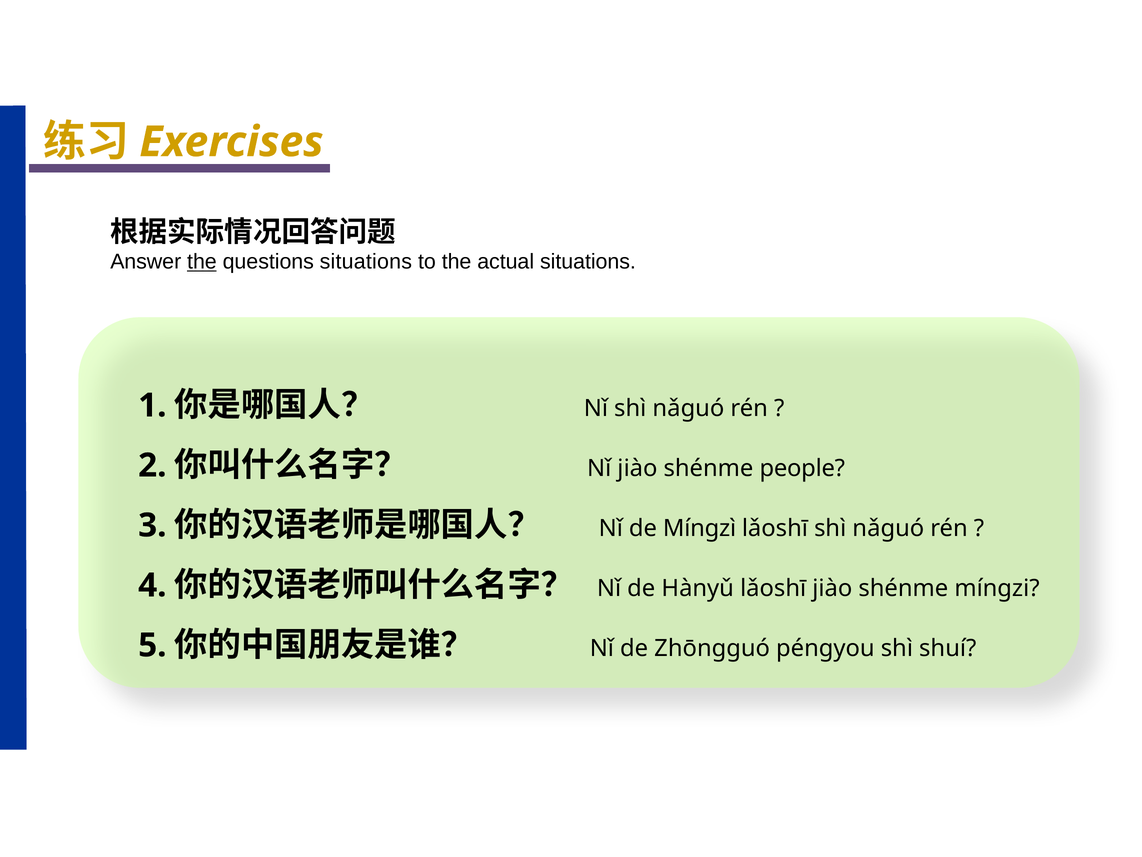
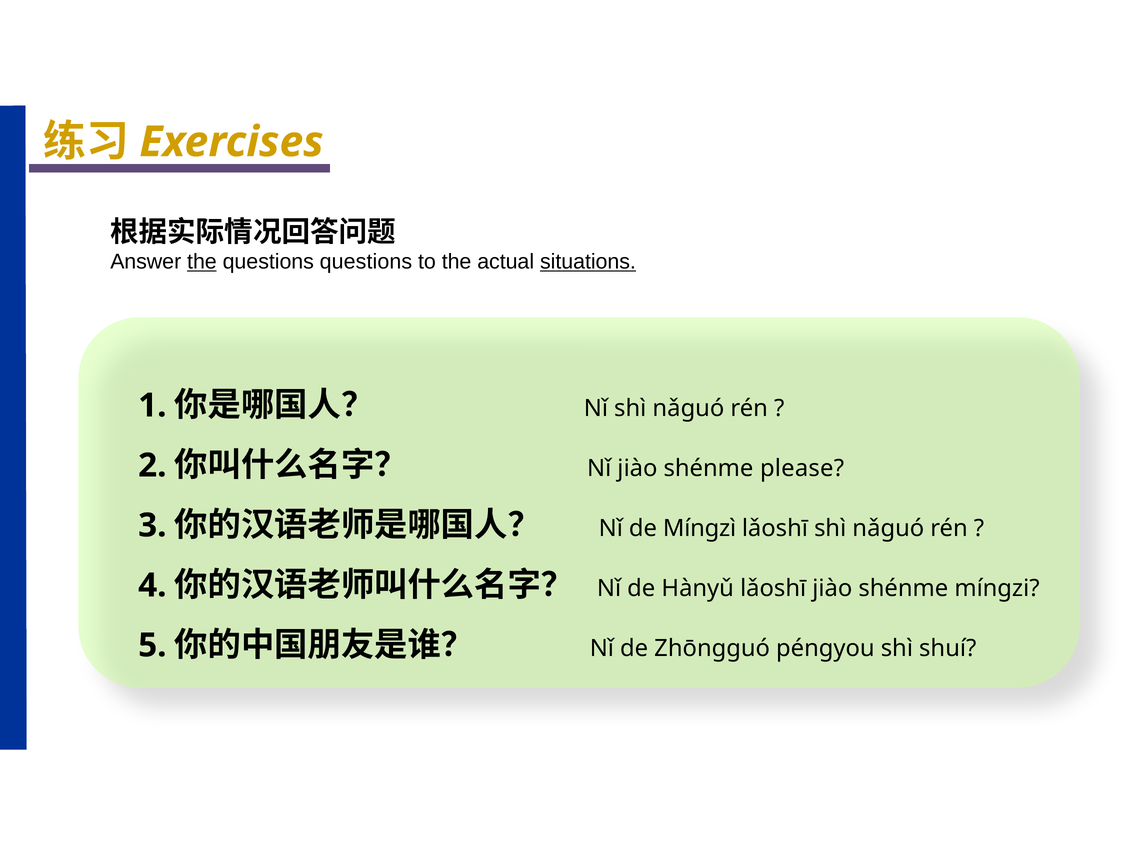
questions situations: situations -> questions
situations at (588, 262) underline: none -> present
people: people -> please
